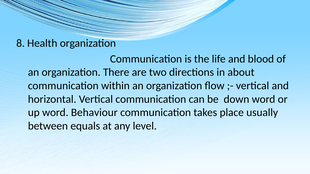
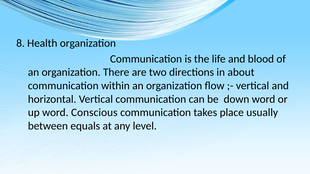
Behaviour: Behaviour -> Conscious
